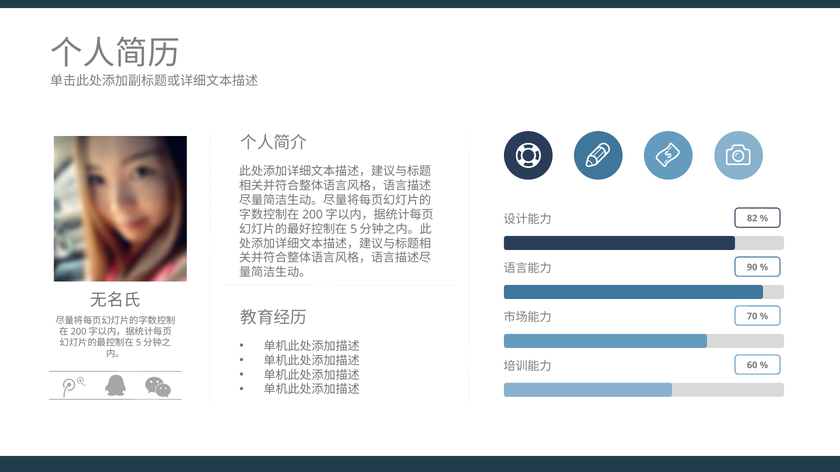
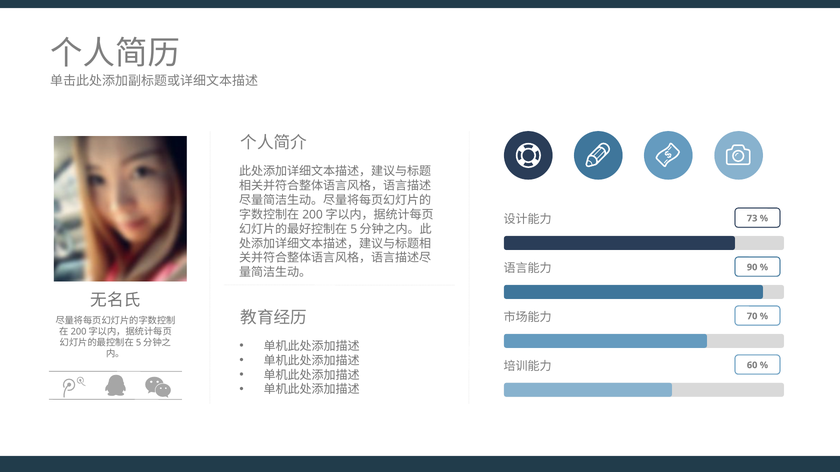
82: 82 -> 73
